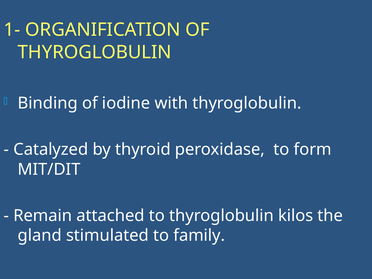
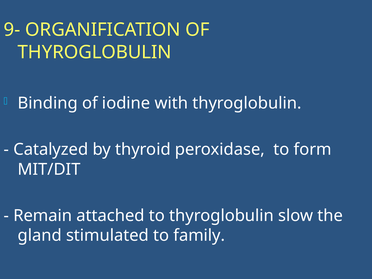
1-: 1- -> 9-
kilos: kilos -> slow
